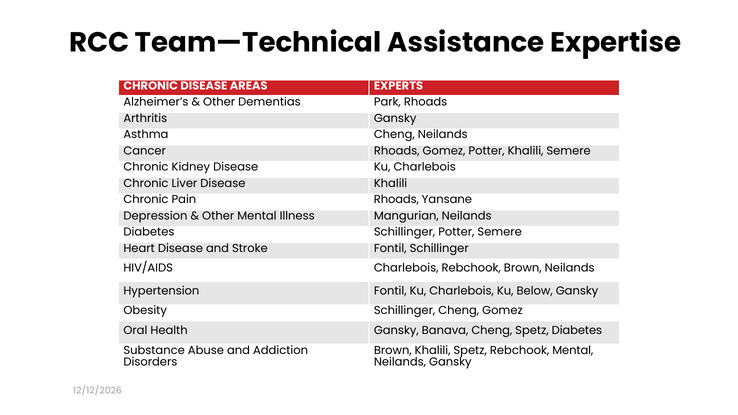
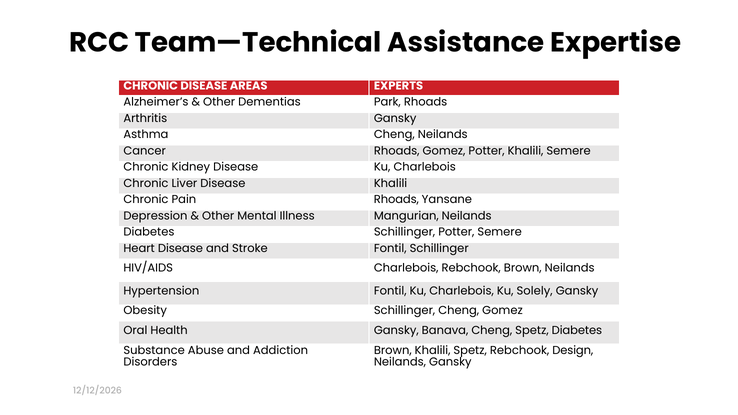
Below: Below -> Solely
Rebchook Mental: Mental -> Design
